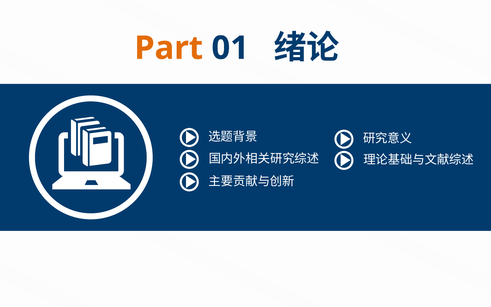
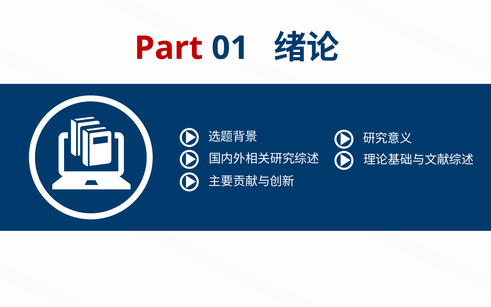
Part colour: orange -> red
